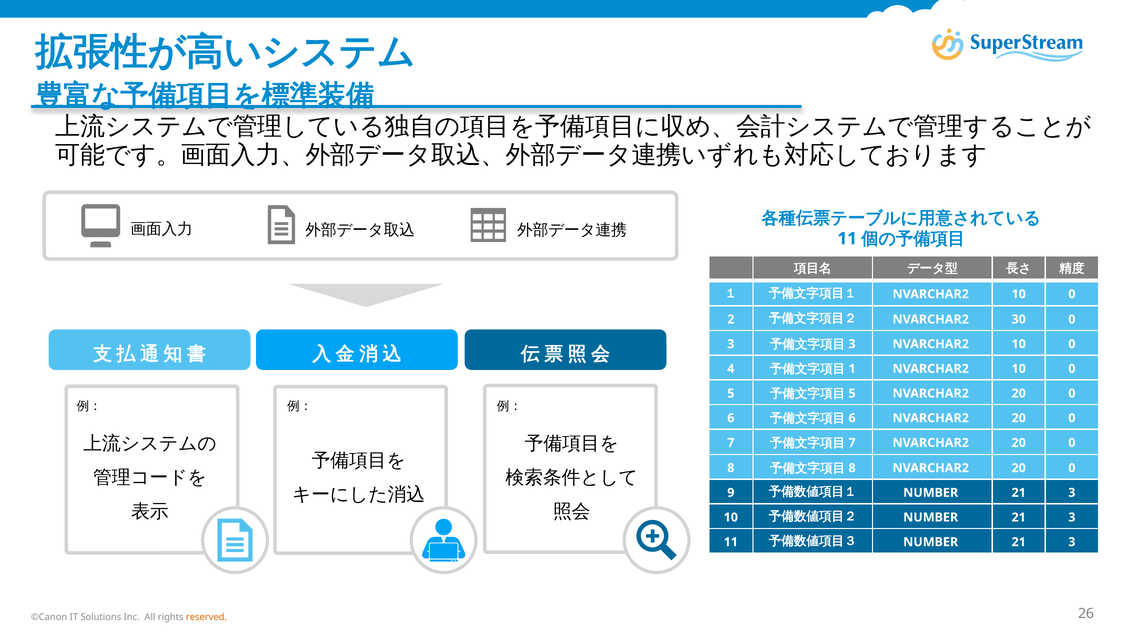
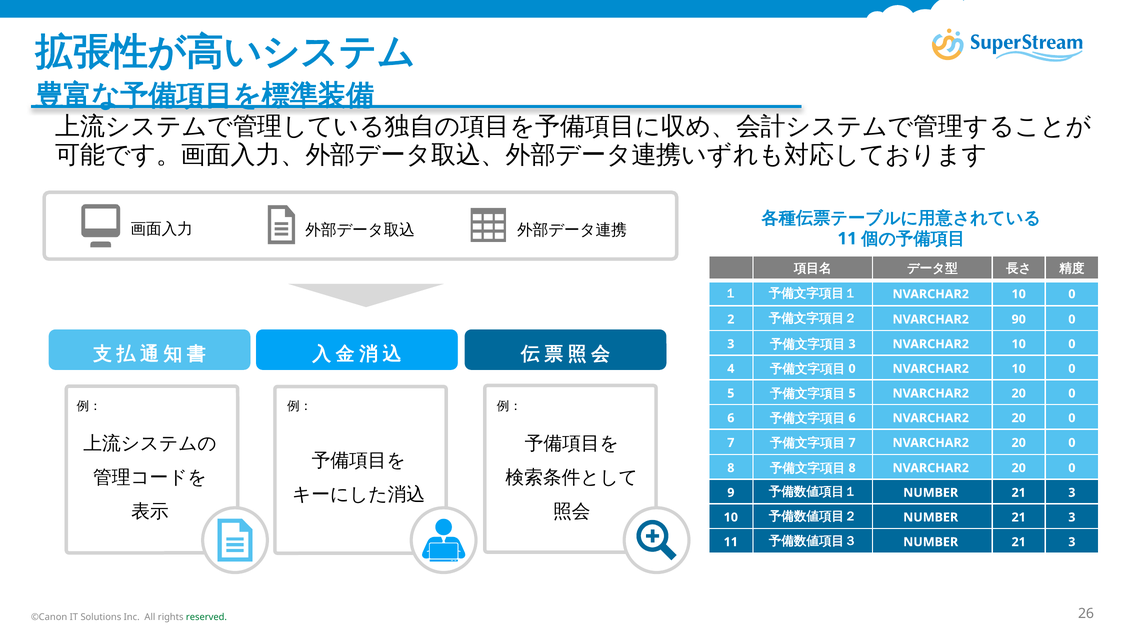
30: 30 -> 90
1 at (852, 369): 1 -> 0
reserved colour: orange -> green
